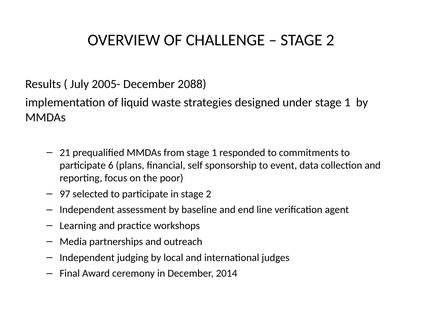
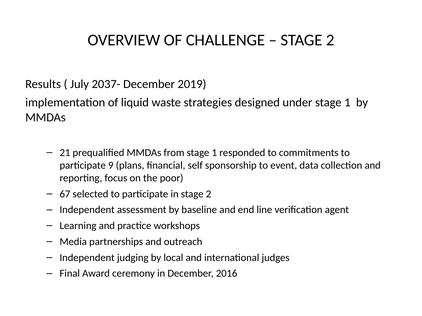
2005-: 2005- -> 2037-
2088: 2088 -> 2019
6: 6 -> 9
97: 97 -> 67
2014: 2014 -> 2016
